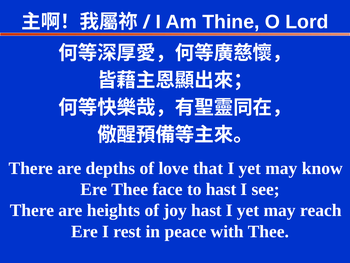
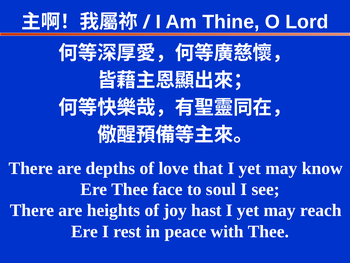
to hast: hast -> soul
